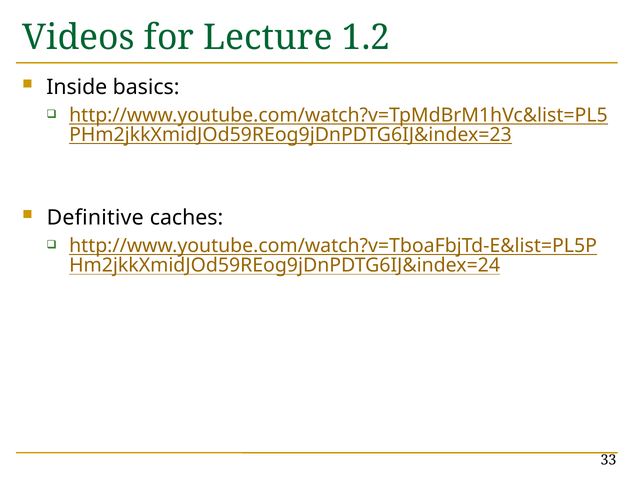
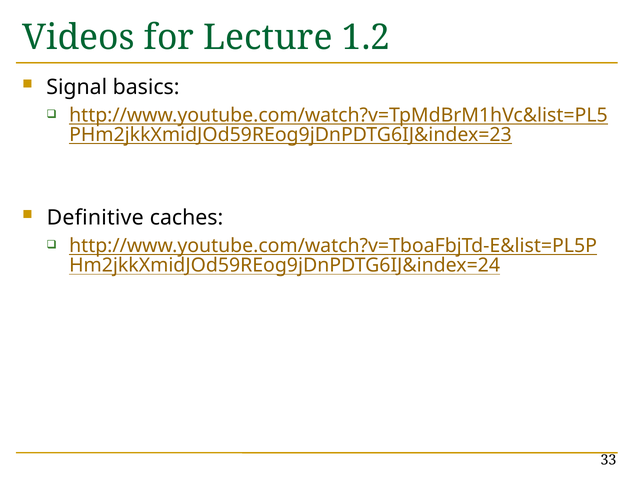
Inside: Inside -> Signal
